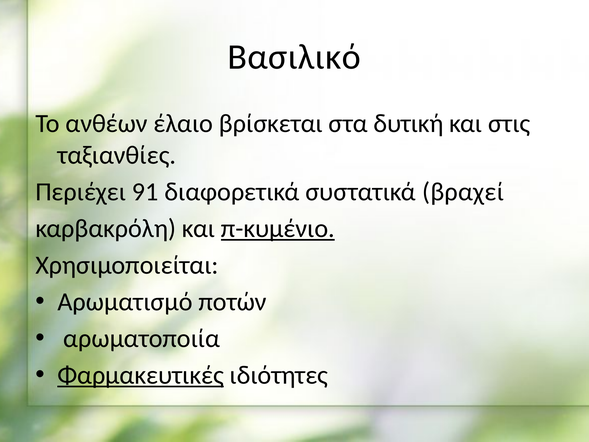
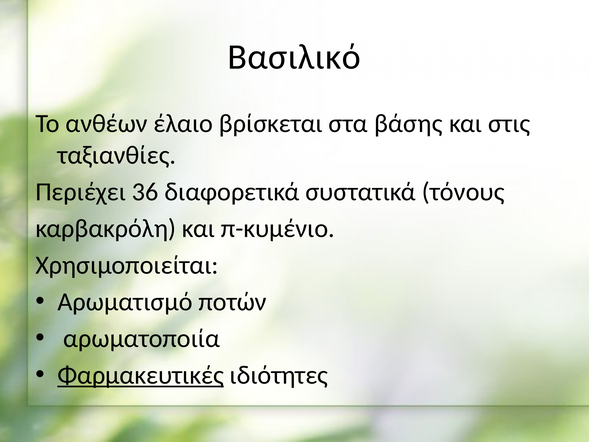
δυτική: δυτική -> βάσης
91: 91 -> 36
βραχεί: βραχεί -> τόνους
π-κυμένιο underline: present -> none
